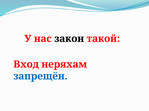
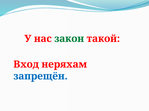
закон colour: black -> green
